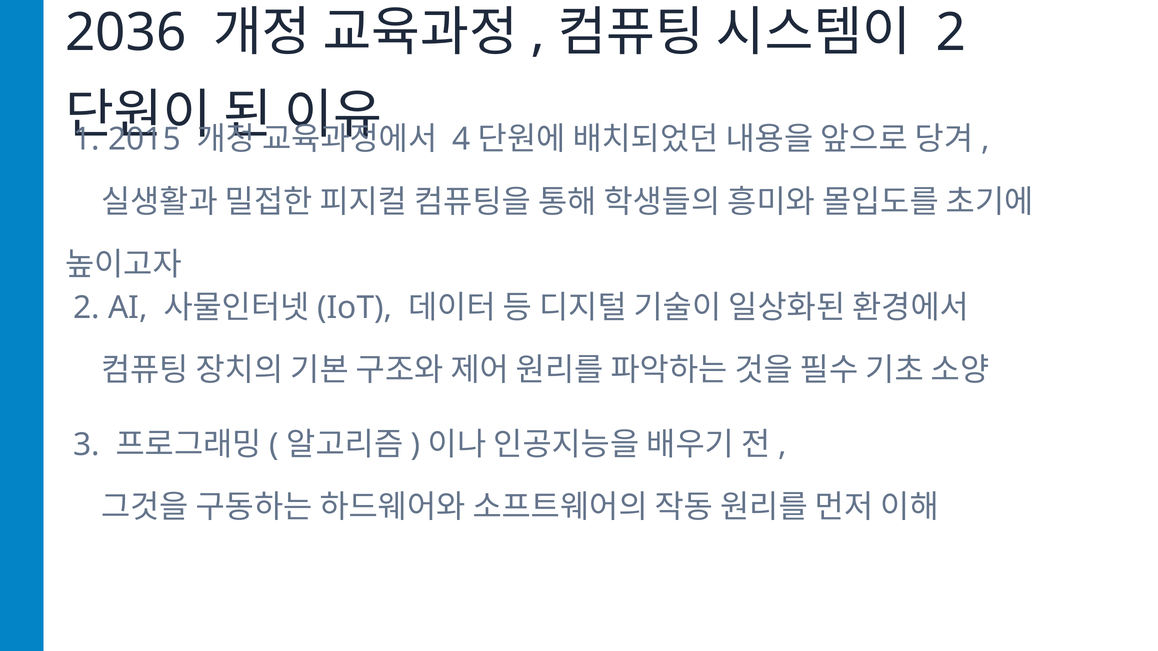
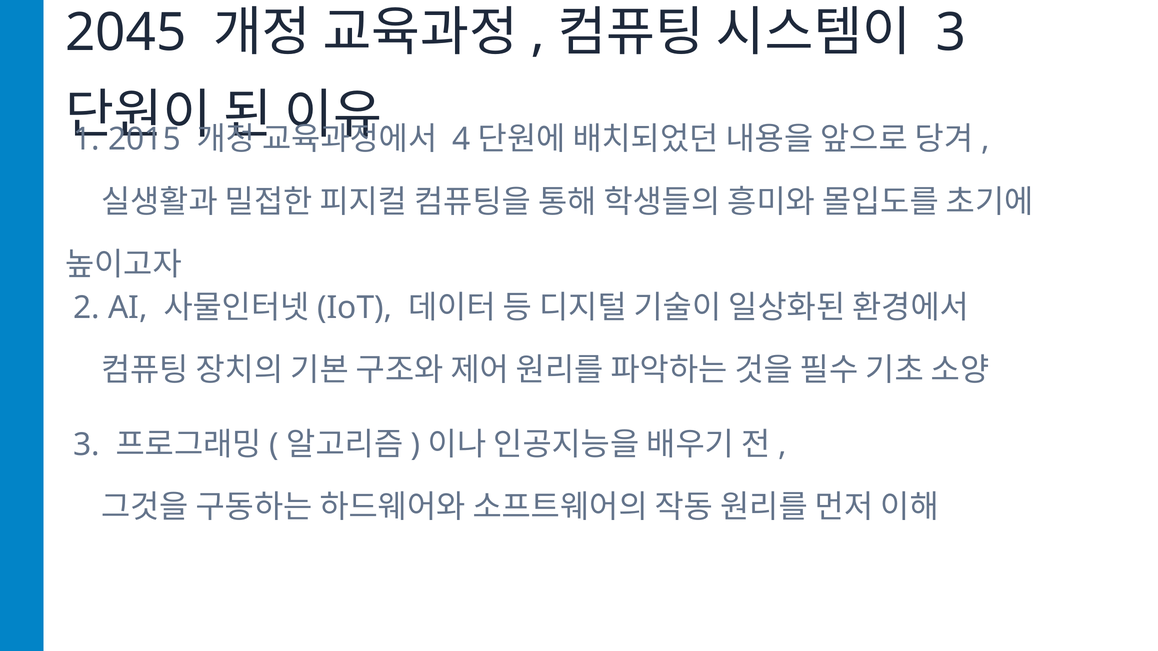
2036: 2036 -> 2045
2 at (951, 33): 2 -> 3
